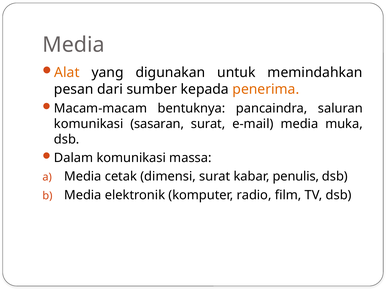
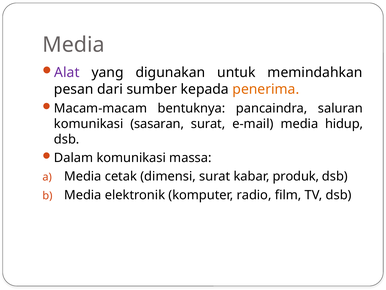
Alat colour: orange -> purple
muka: muka -> hidup
penulis: penulis -> produk
